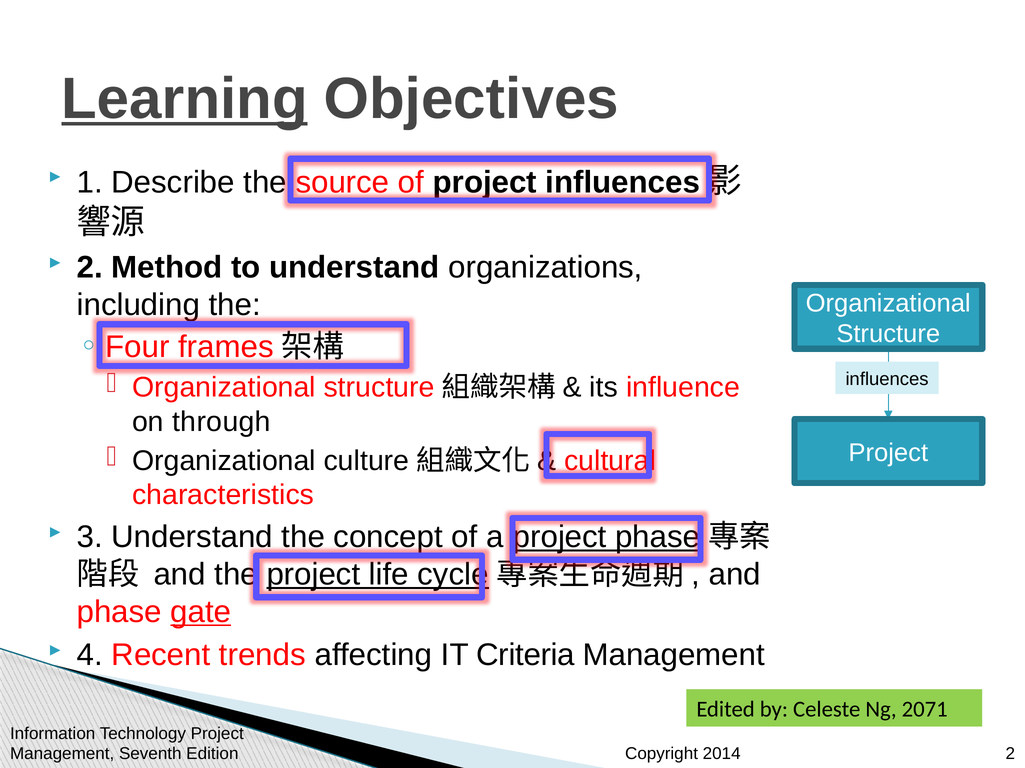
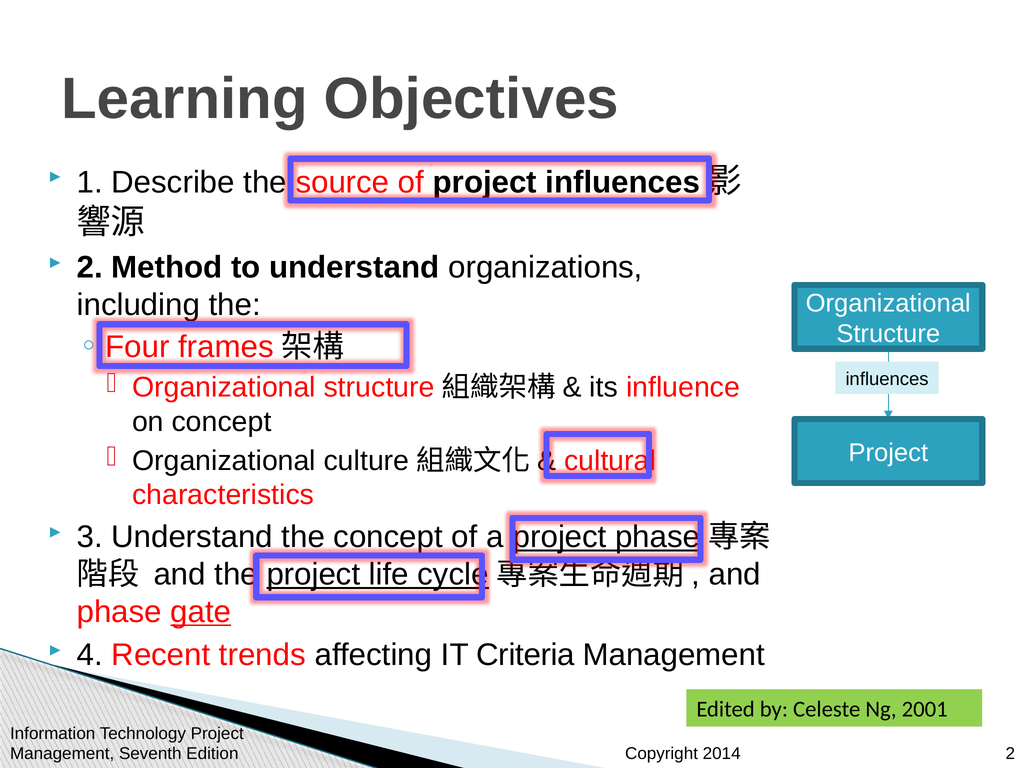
Learning underline: present -> none
on through: through -> concept
2071: 2071 -> 2001
